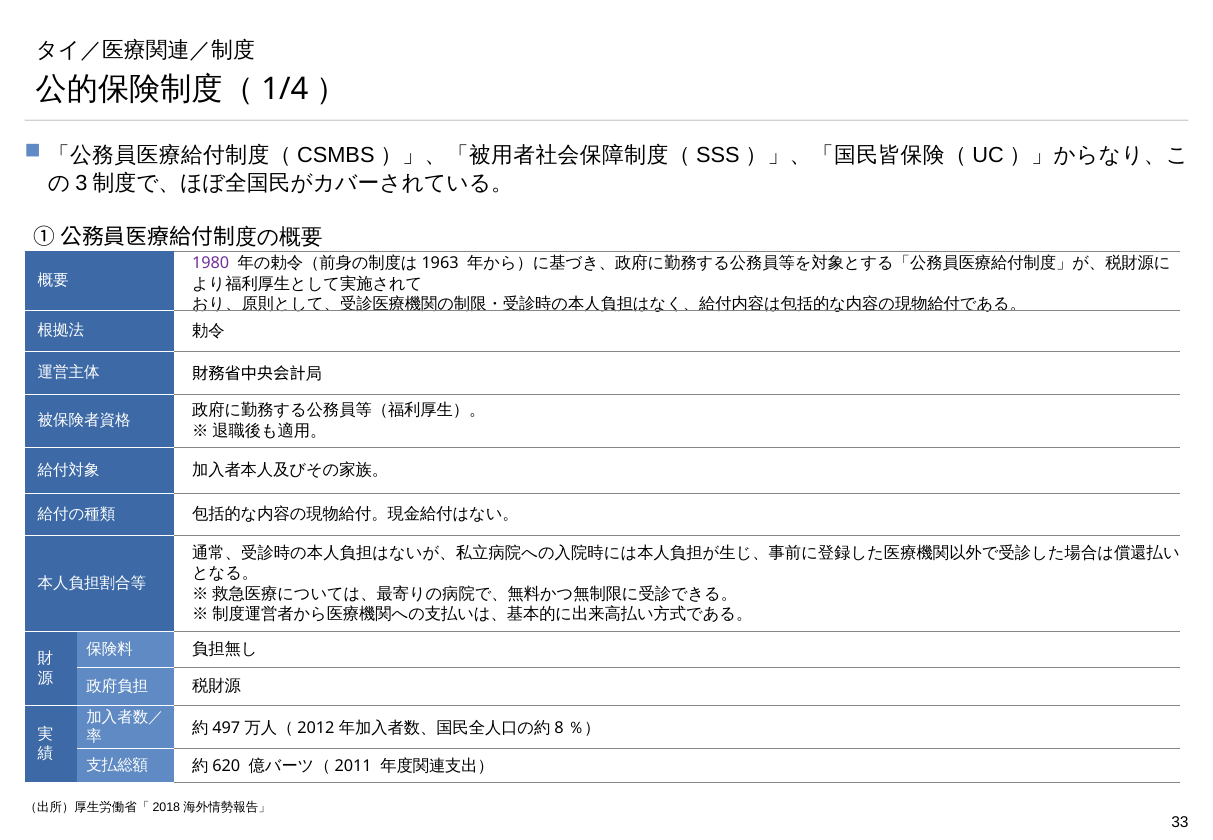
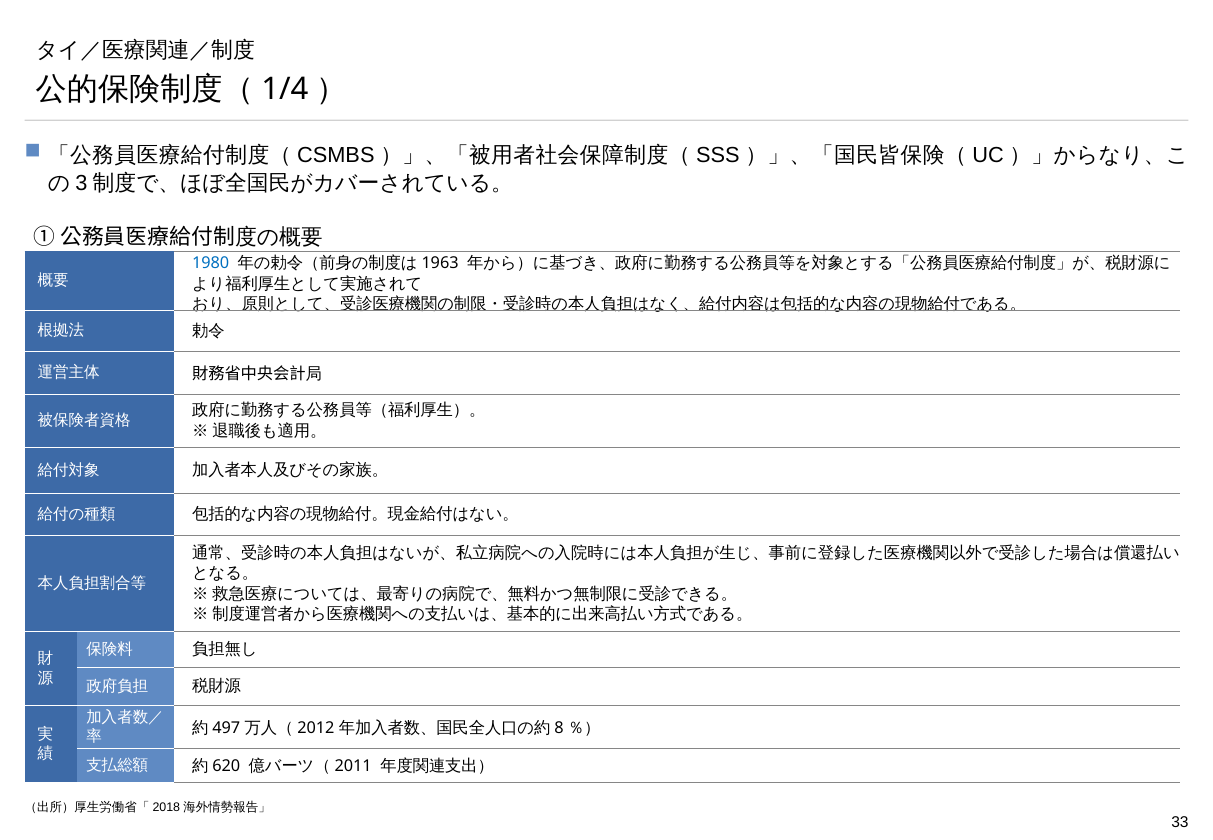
1980 colour: purple -> blue
